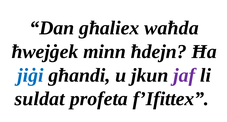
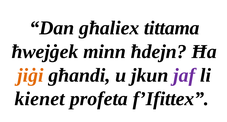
waħda: waħda -> tittama
jiġi colour: blue -> orange
suldat: suldat -> kienet
